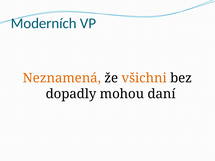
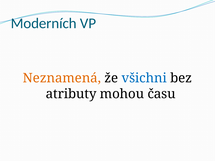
všichni colour: orange -> blue
dopadly: dopadly -> atributy
daní: daní -> času
